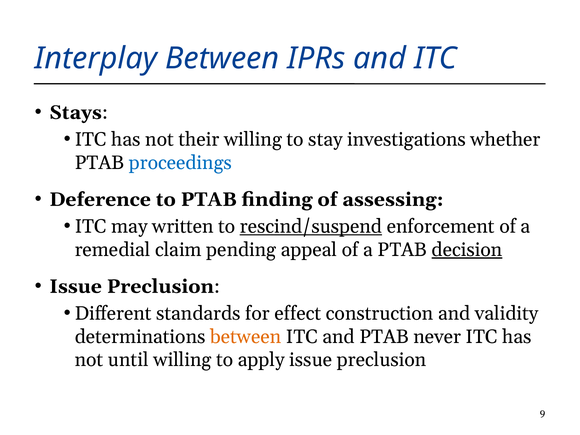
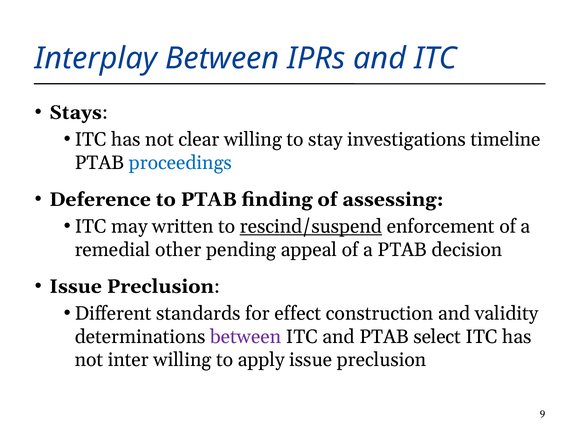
their: their -> clear
whether: whether -> timeline
claim: claim -> other
decision underline: present -> none
between at (246, 337) colour: orange -> purple
never: never -> select
until: until -> inter
